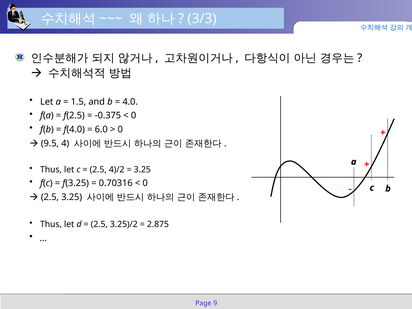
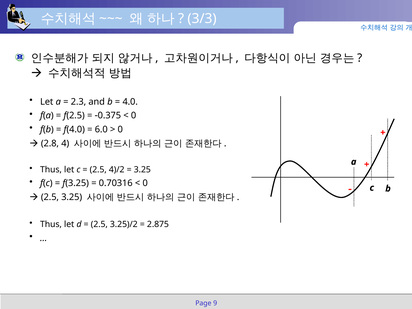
1.5: 1.5 -> 2.3
9.5: 9.5 -> 2.8
